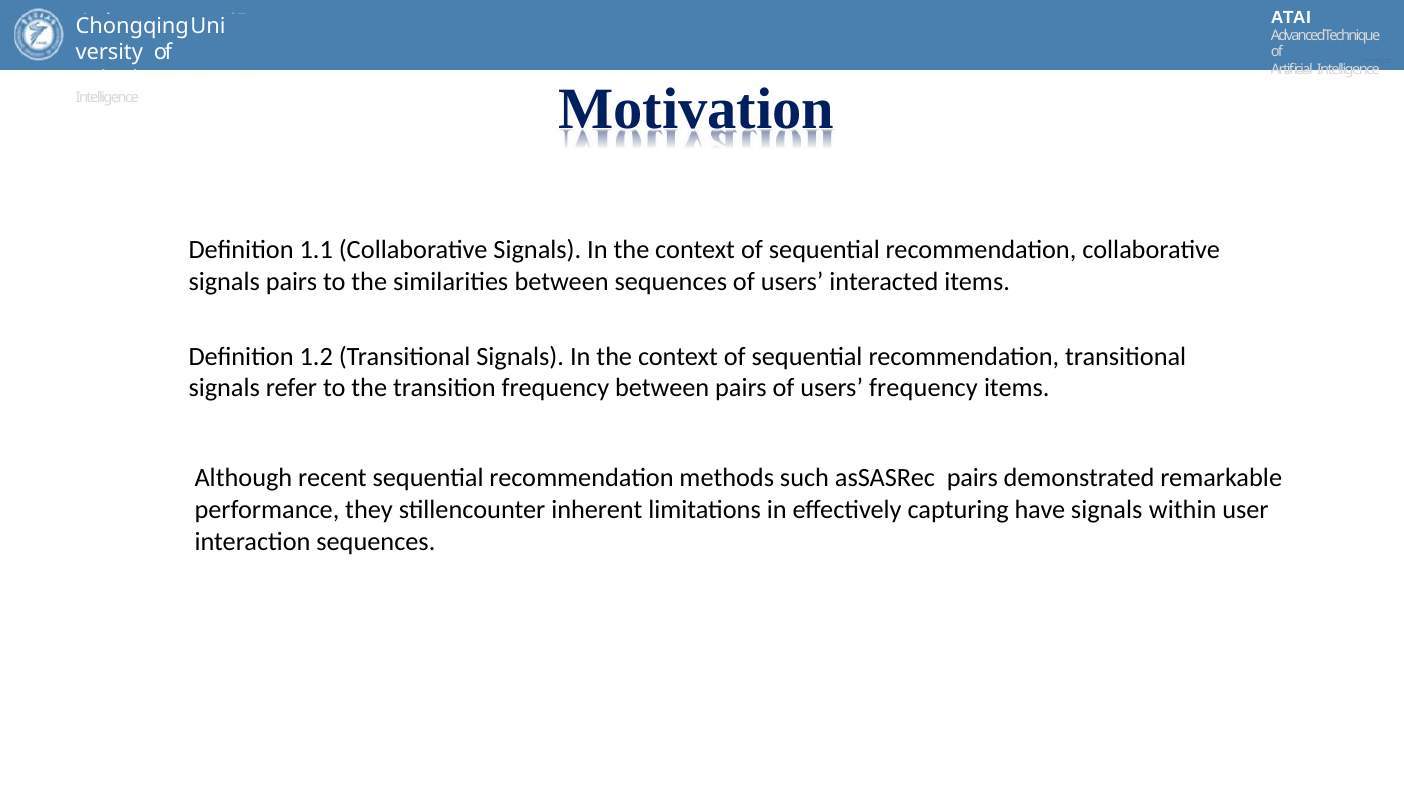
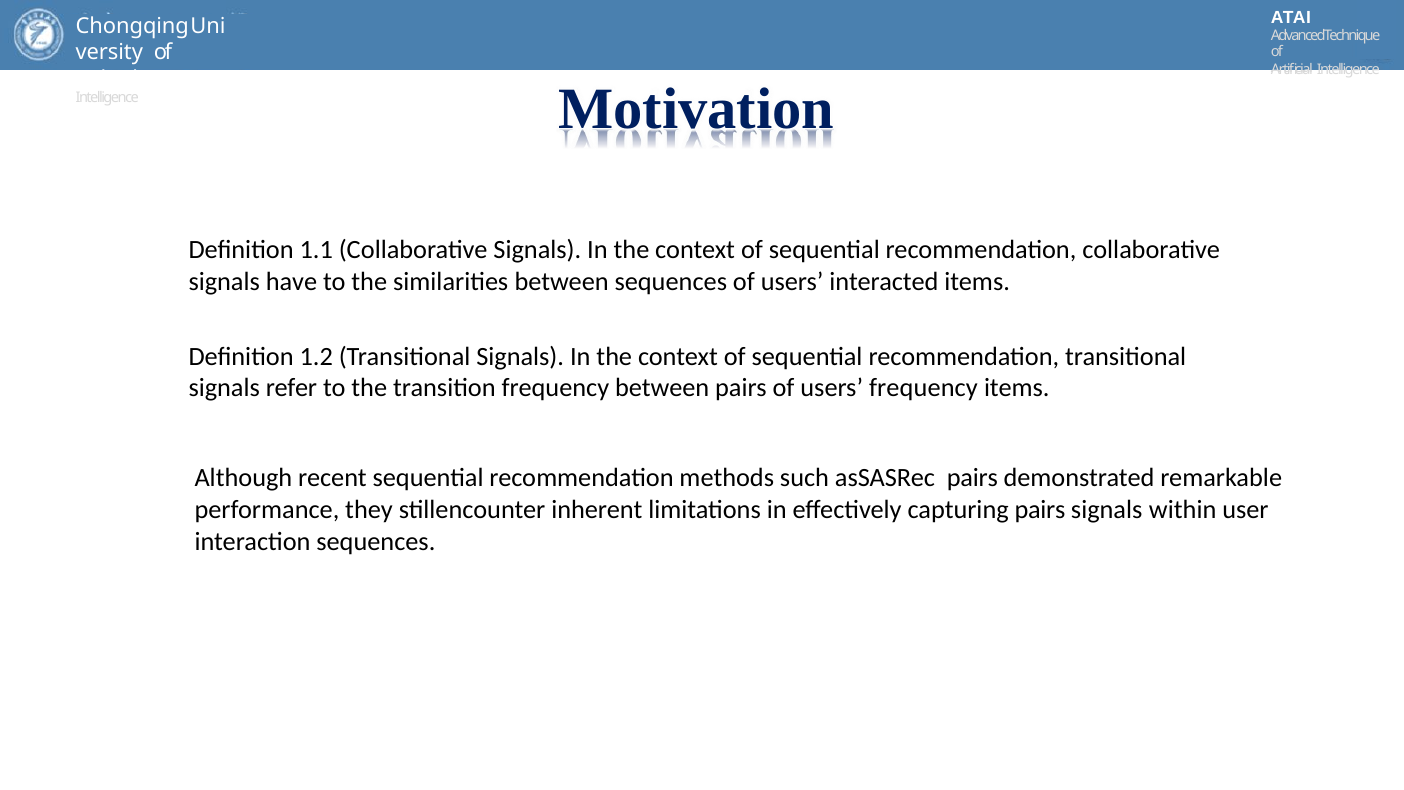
signals pairs: pairs -> have
capturing have: have -> pairs
